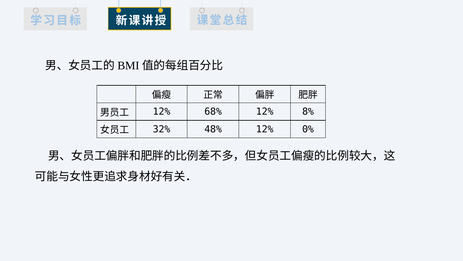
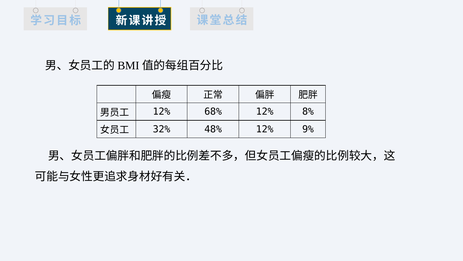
0%: 0% -> 9%
